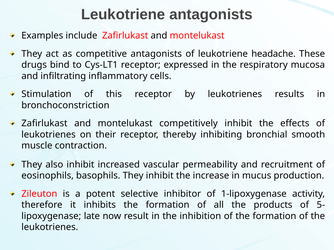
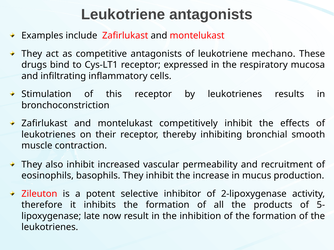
headache: headache -> mechano
1-lipoxygenase: 1-lipoxygenase -> 2-lipoxygenase
